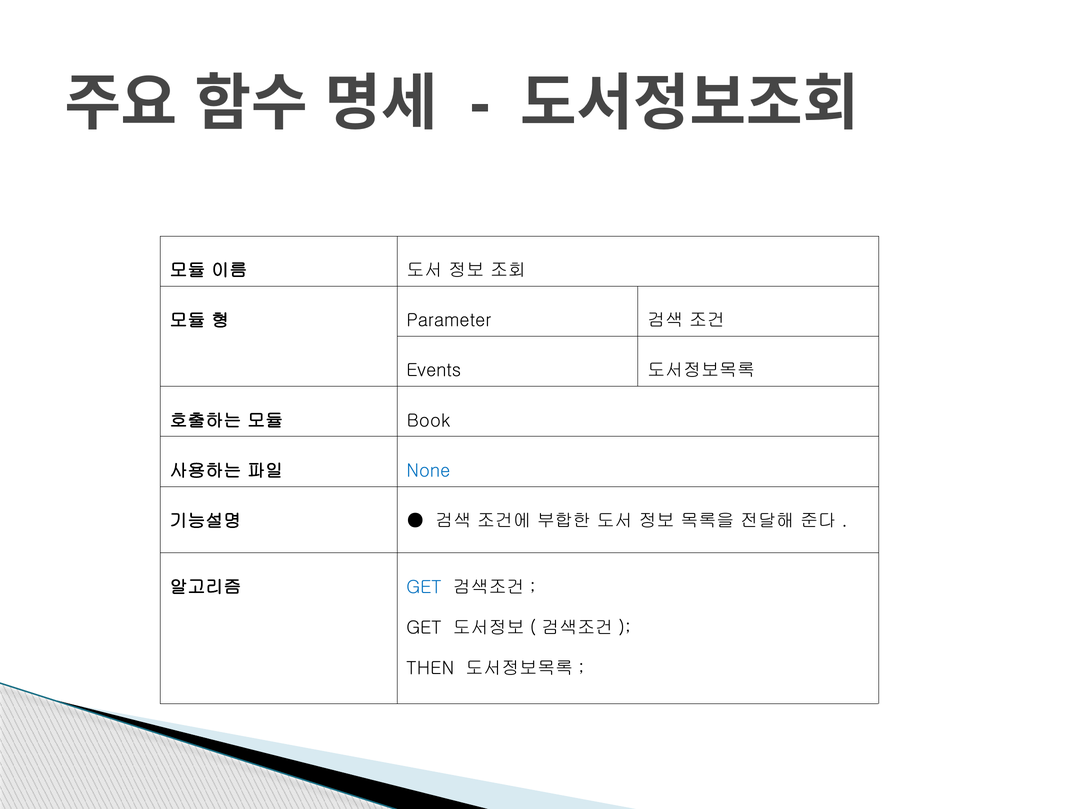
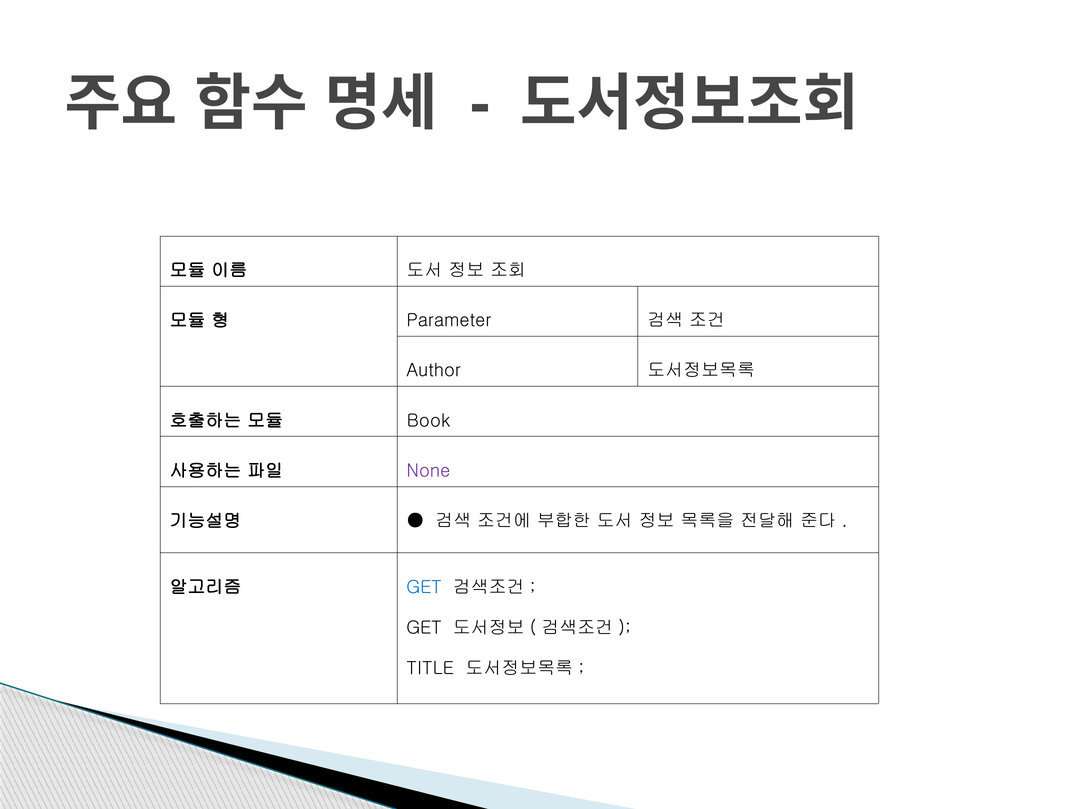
Events: Events -> Author
None colour: blue -> purple
THEN: THEN -> TITLE
